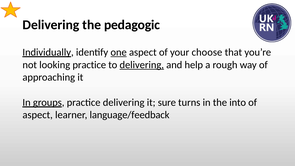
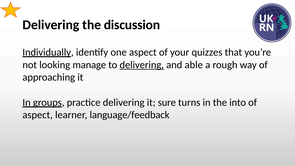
pedagogic: pedagogic -> discussion
one underline: present -> none
choose: choose -> quizzes
looking practice: practice -> manage
help: help -> able
